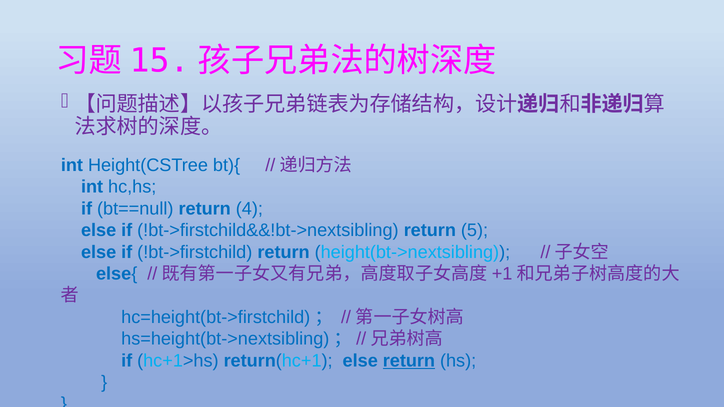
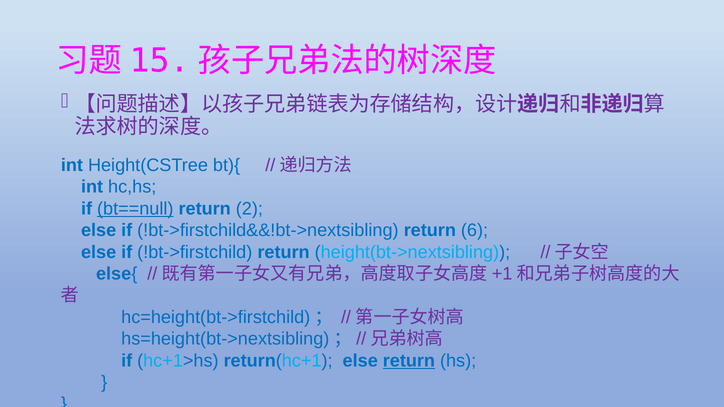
bt==null underline: none -> present
4: 4 -> 2
5: 5 -> 6
